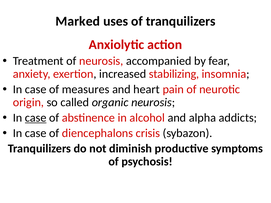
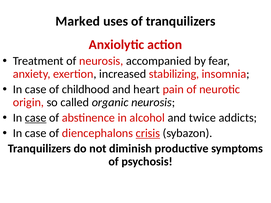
measures: measures -> childhood
alpha: alpha -> twice
crisis underline: none -> present
